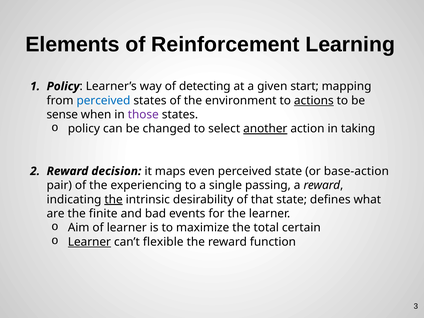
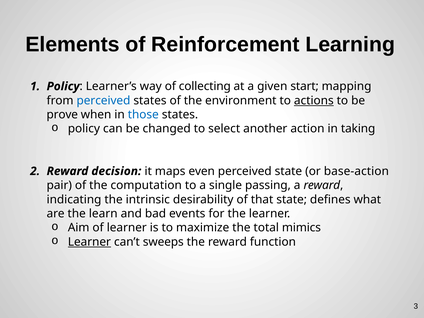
detecting: detecting -> collecting
sense: sense -> prove
those colour: purple -> blue
another underline: present -> none
experiencing: experiencing -> computation
the at (114, 199) underline: present -> none
finite: finite -> learn
certain: certain -> mimics
flexible: flexible -> sweeps
